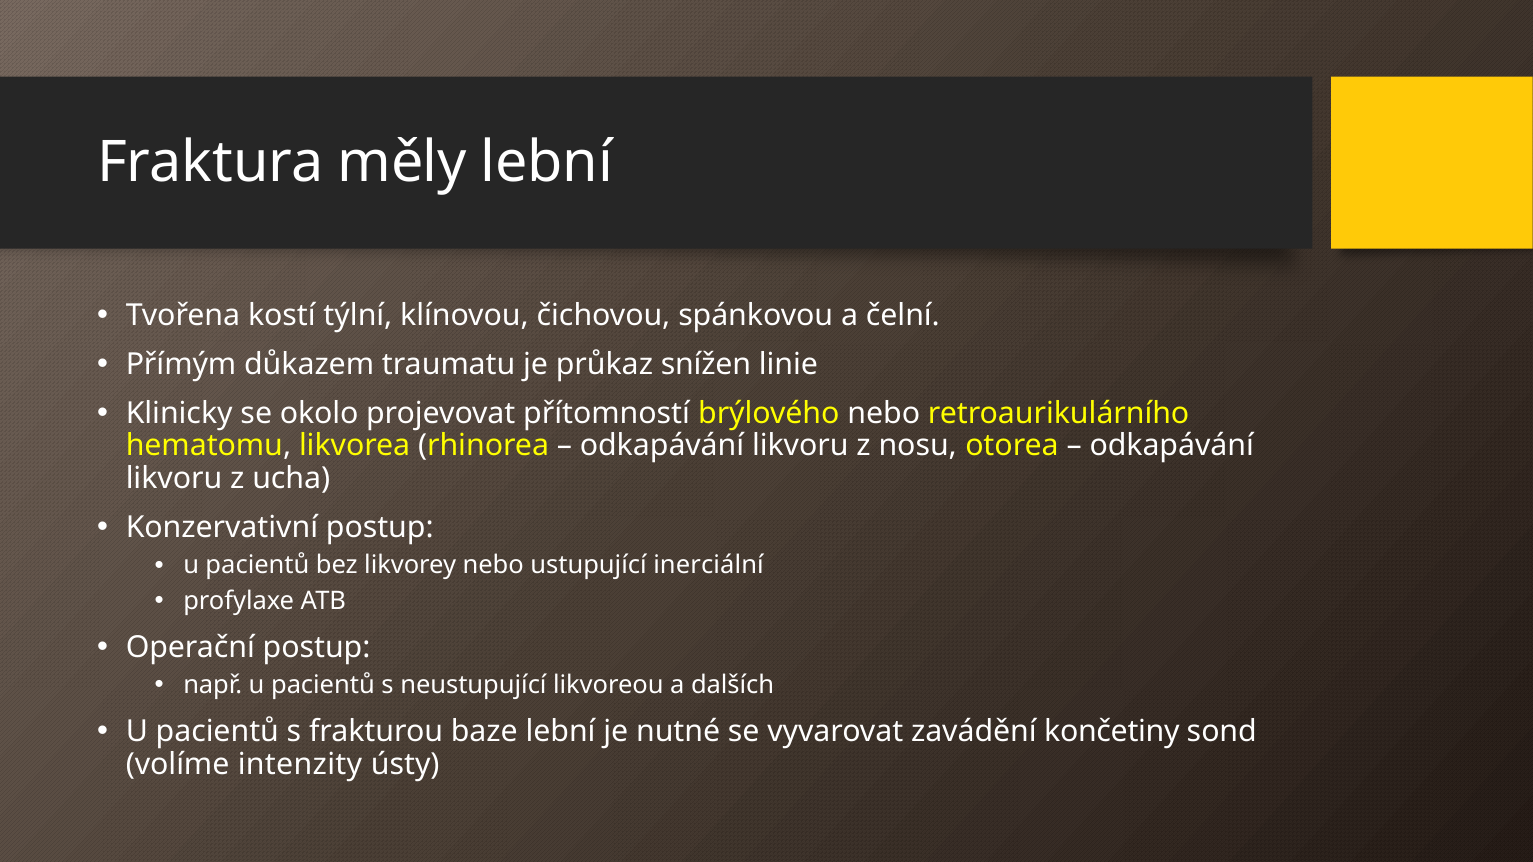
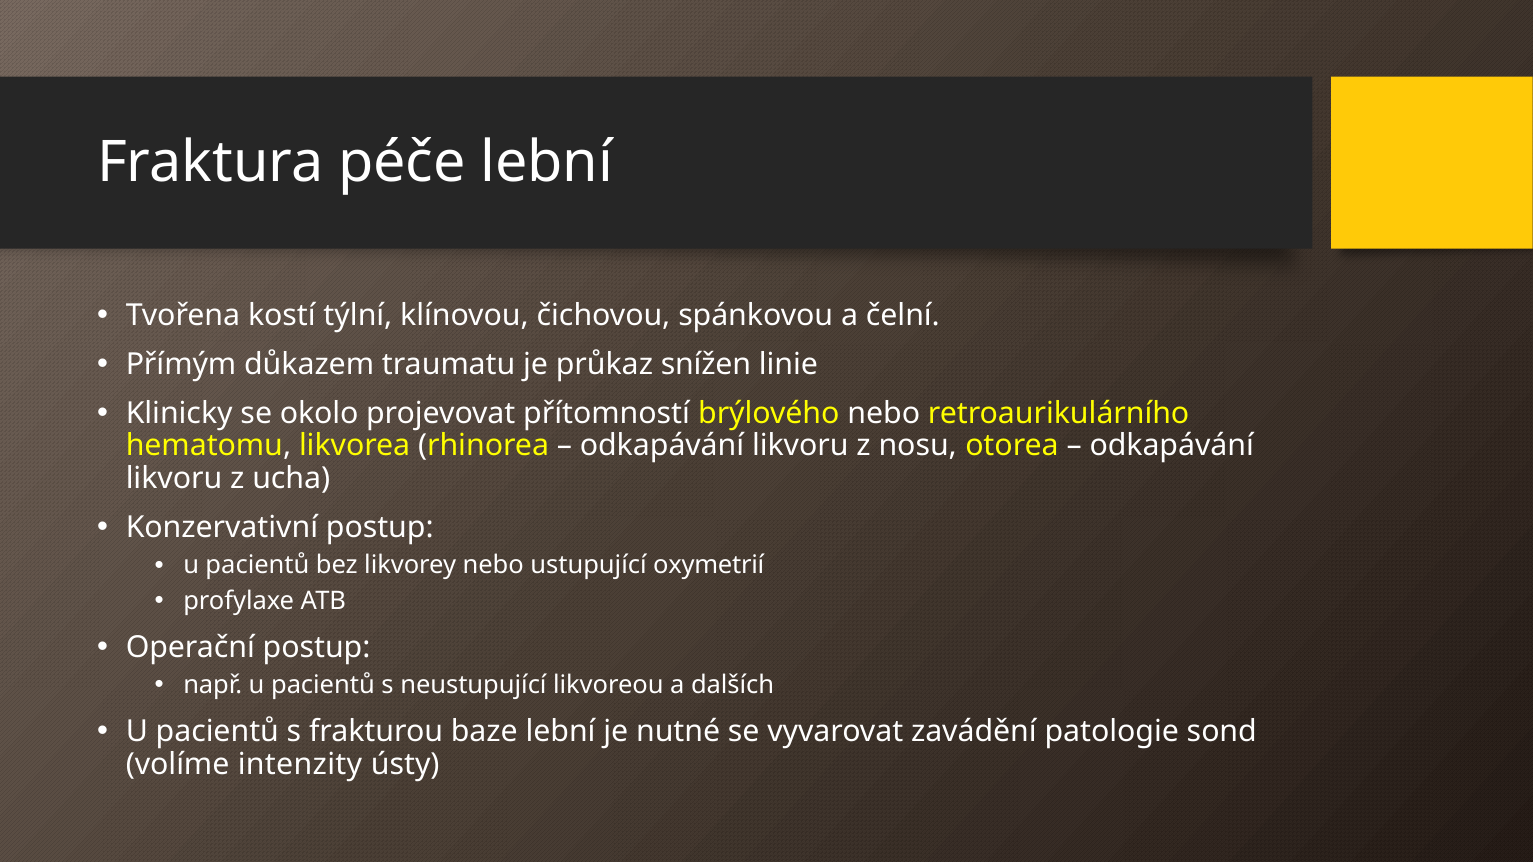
měly: měly -> péče
inerciální: inerciální -> oxymetrií
končetiny: končetiny -> patologie
